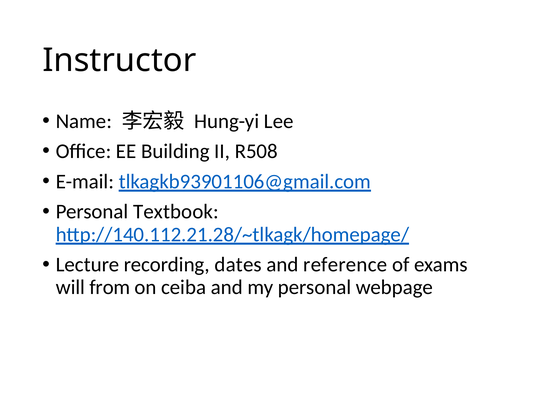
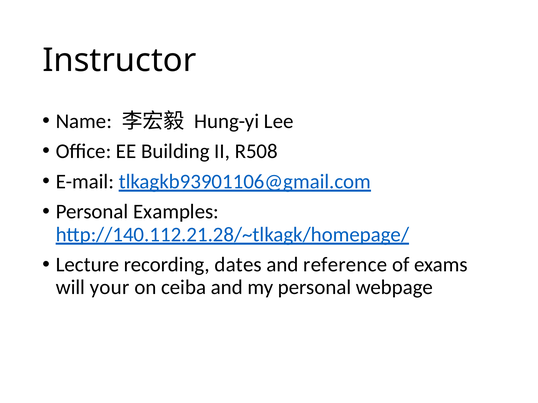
Textbook: Textbook -> Examples
from: from -> your
